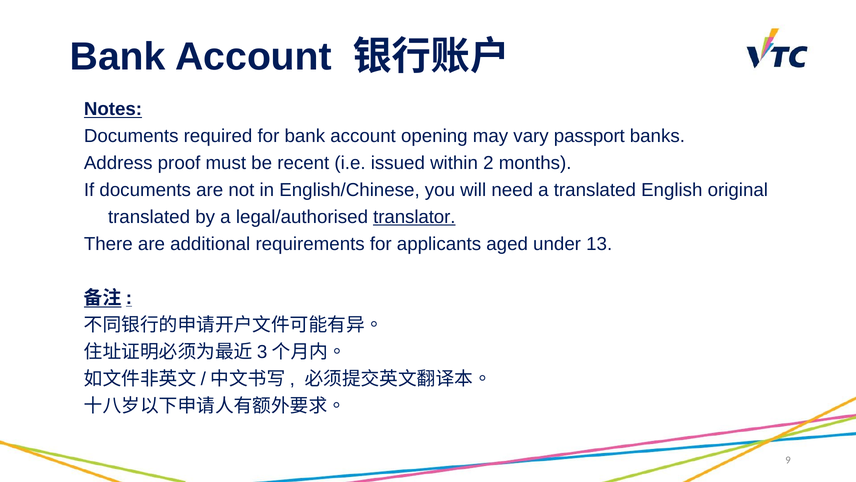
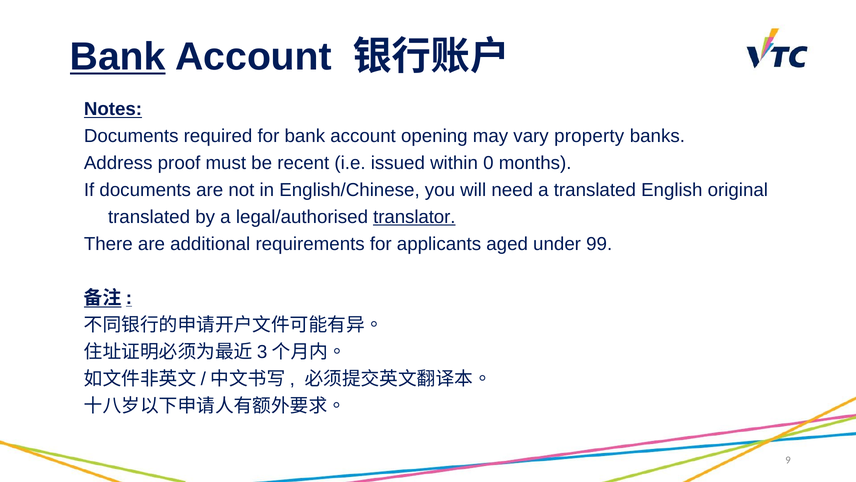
Bank at (118, 57) underline: none -> present
passport: passport -> property
2: 2 -> 0
13: 13 -> 99
